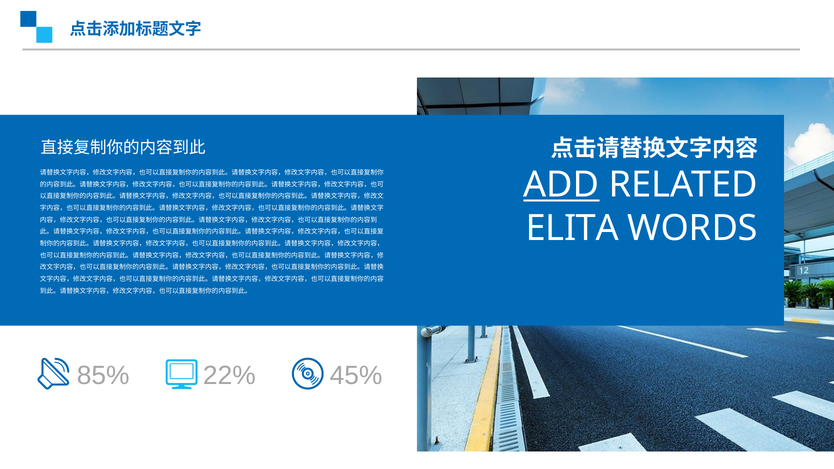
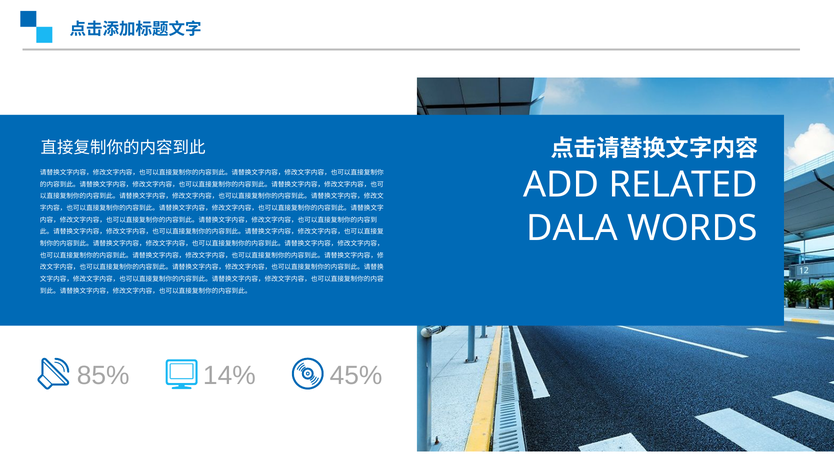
ADD underline: present -> none
ELITA: ELITA -> DALA
22%: 22% -> 14%
